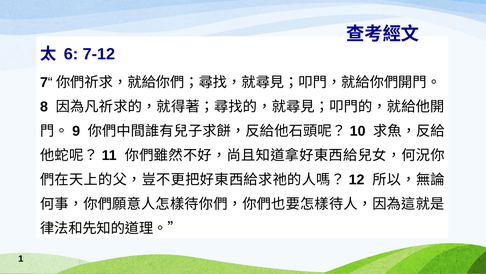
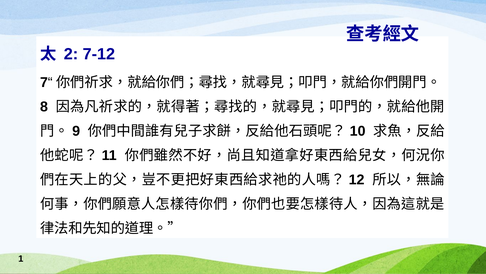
6: 6 -> 2
